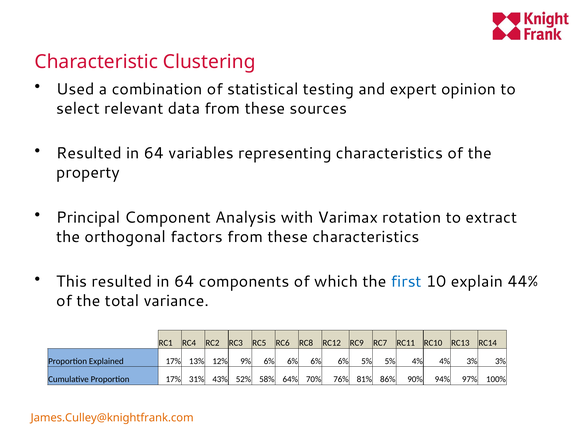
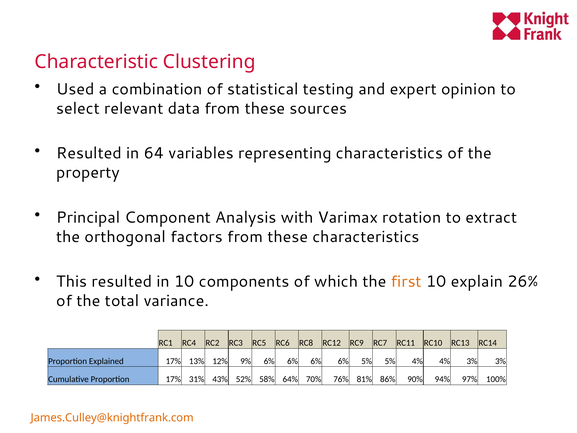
This resulted in 64: 64 -> 10
first colour: blue -> orange
44%: 44% -> 26%
